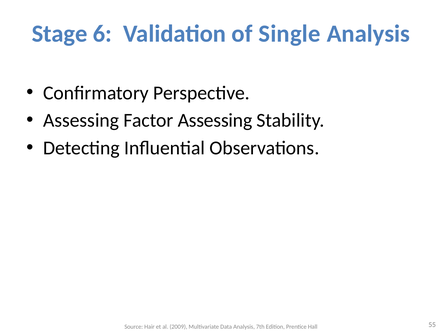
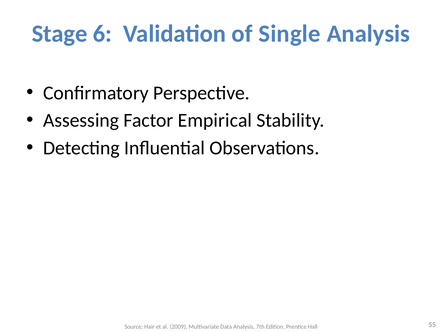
Factor Assessing: Assessing -> Empirical
